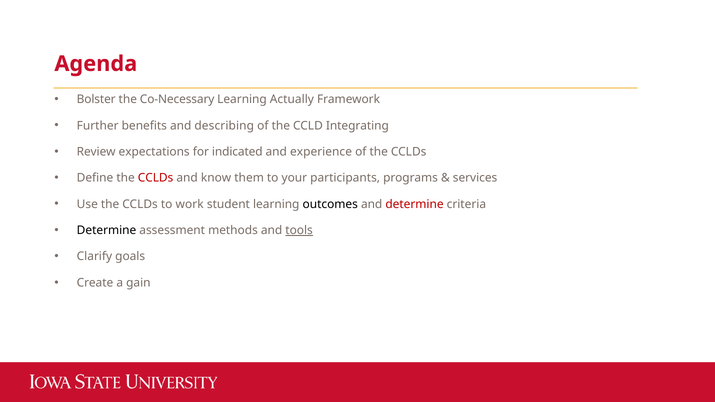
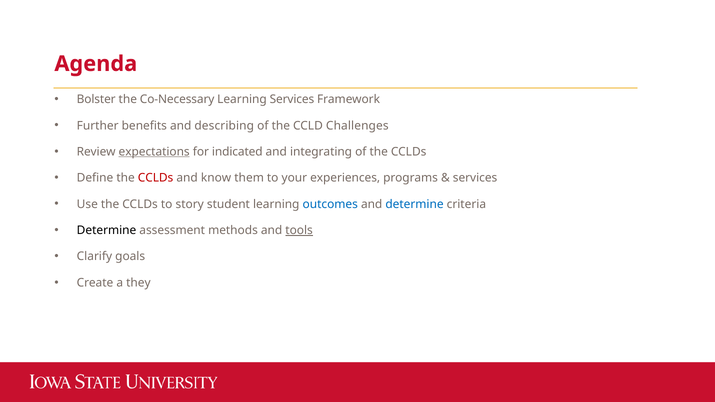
Learning Actually: Actually -> Services
Integrating: Integrating -> Challenges
expectations underline: none -> present
experience: experience -> integrating
participants: participants -> experiences
work: work -> story
outcomes colour: black -> blue
determine at (415, 204) colour: red -> blue
gain: gain -> they
